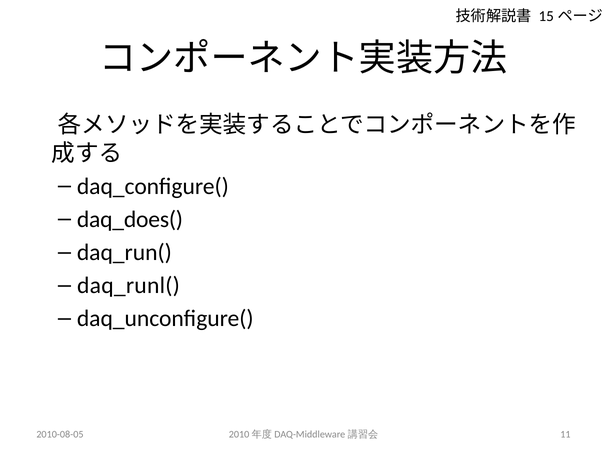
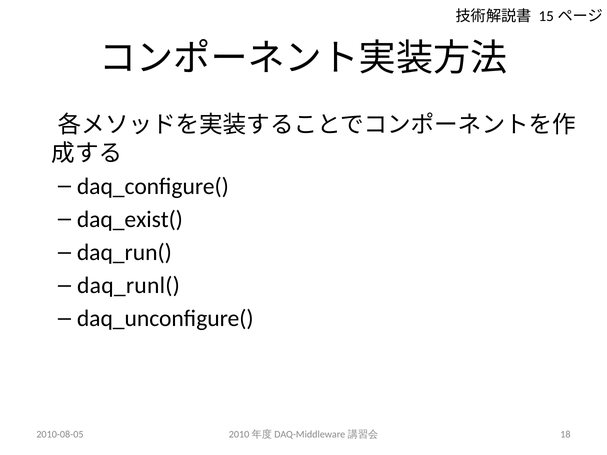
daq_does(: daq_does( -> daq_exist(
11: 11 -> 18
